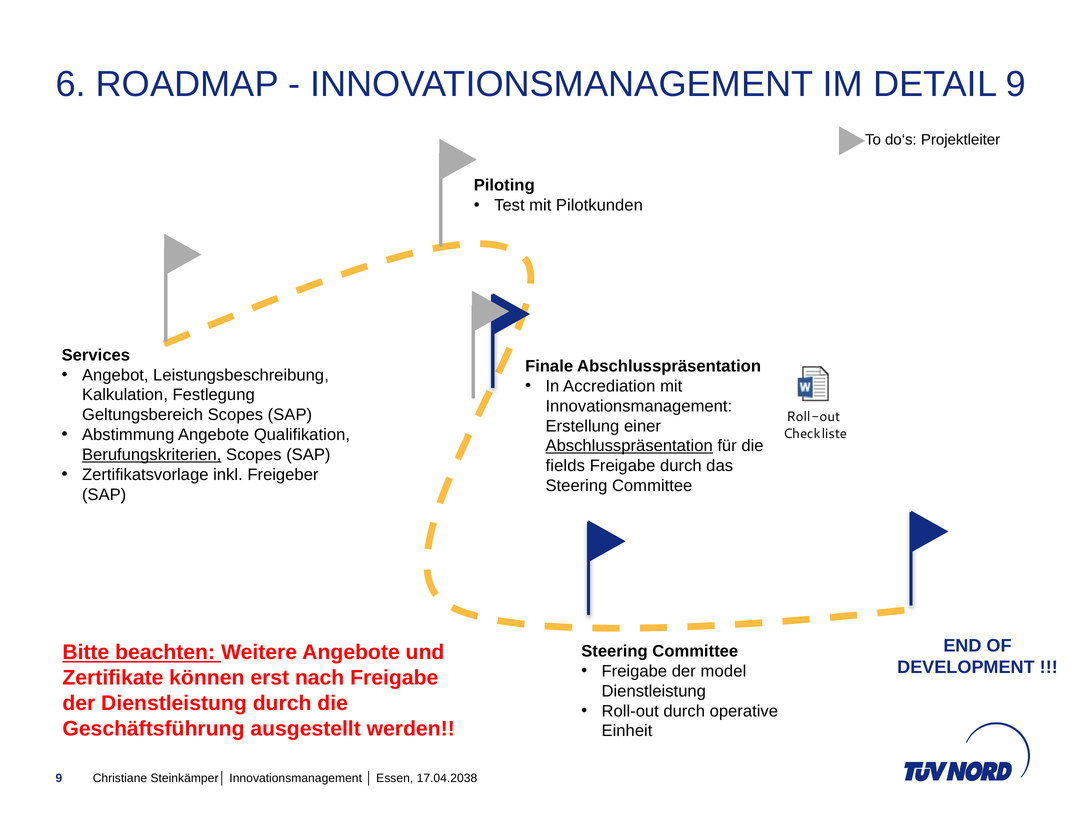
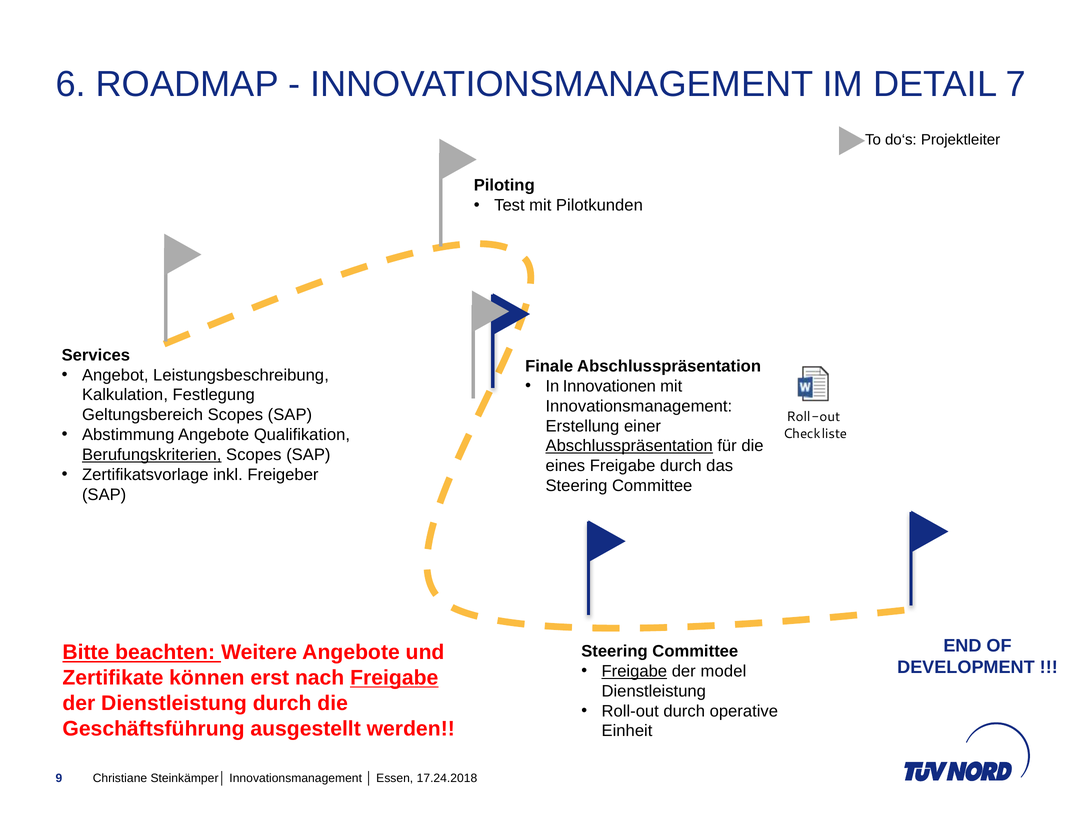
DETAIL 9: 9 -> 7
Accrediation: Accrediation -> Innovationen
fields: fields -> eines
Freigabe at (634, 671) underline: none -> present
Freigabe at (394, 677) underline: none -> present
17.04.2038: 17.04.2038 -> 17.24.2018
